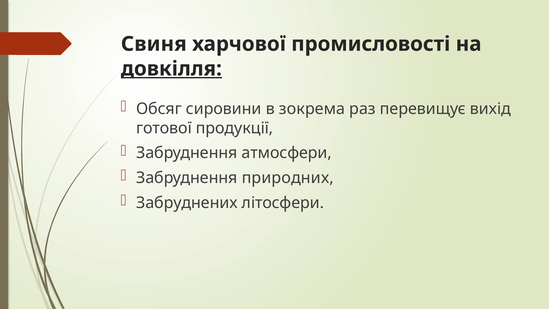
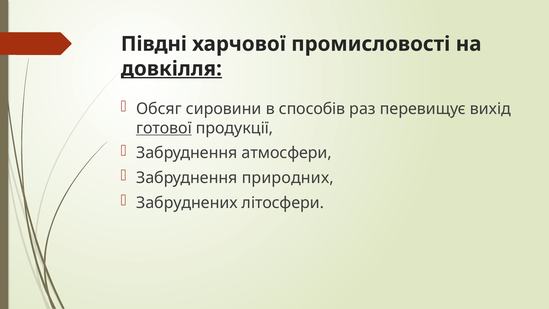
Свиня: Свиня -> Півдні
зокрема: зокрема -> способів
готової underline: none -> present
